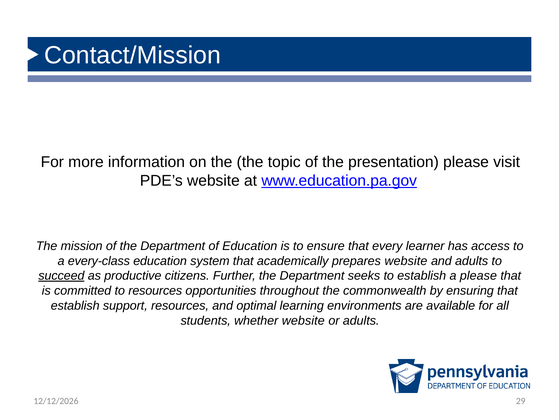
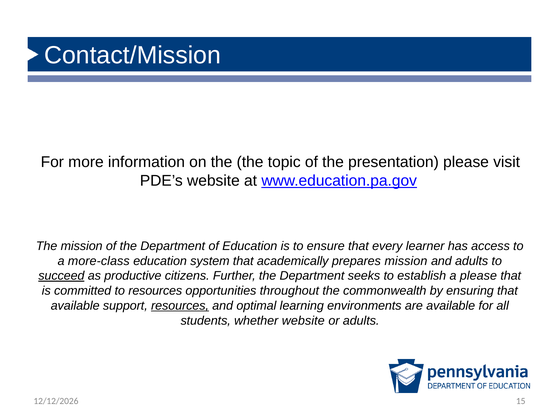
every-class: every-class -> more-class
prepares website: website -> mission
establish at (75, 305): establish -> available
resources at (180, 305) underline: none -> present
29: 29 -> 15
